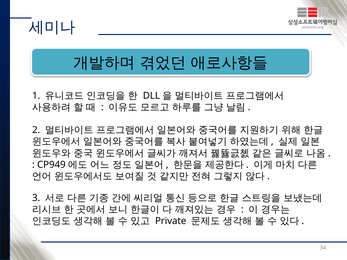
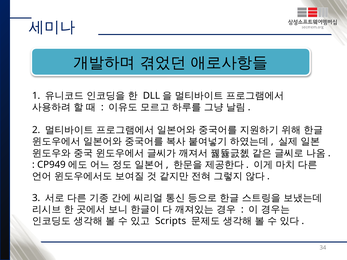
Private: Private -> Scripts
